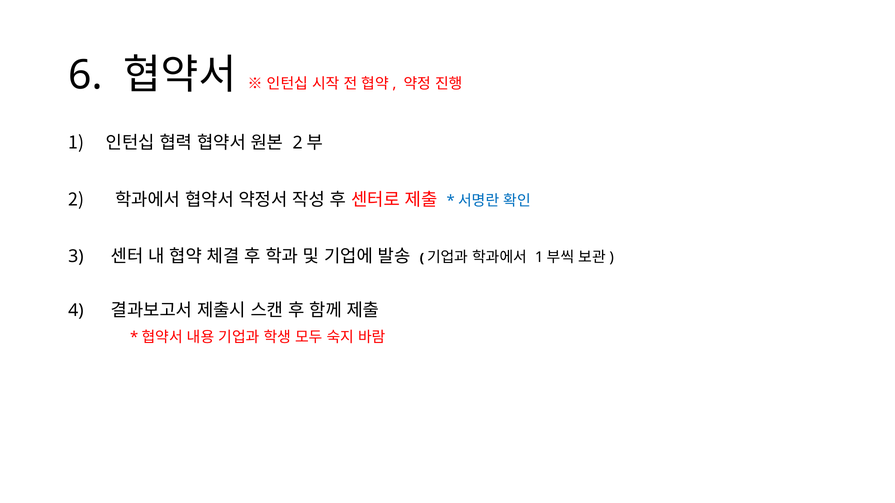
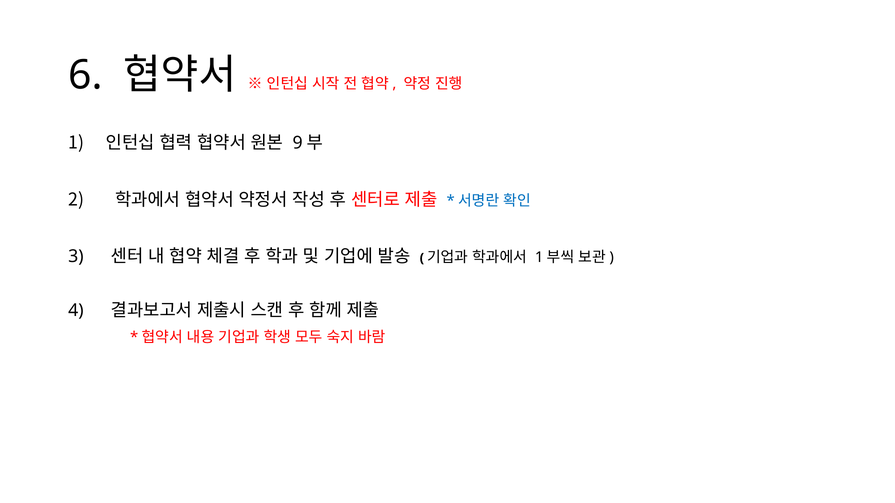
2 at (298, 143): 2 -> 9
